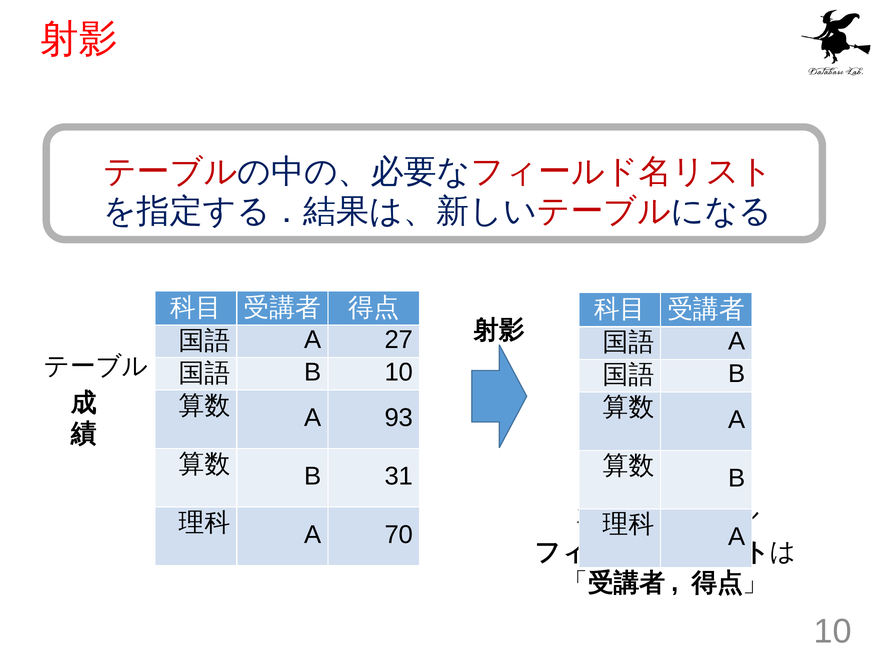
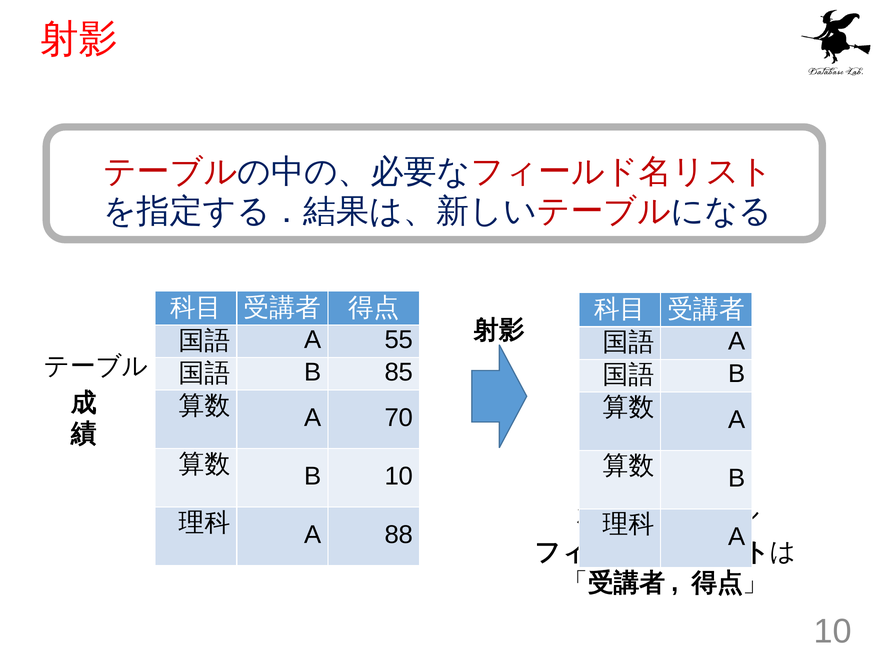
27: 27 -> 55
B 10: 10 -> 85
93: 93 -> 70
B 31: 31 -> 10
70: 70 -> 88
